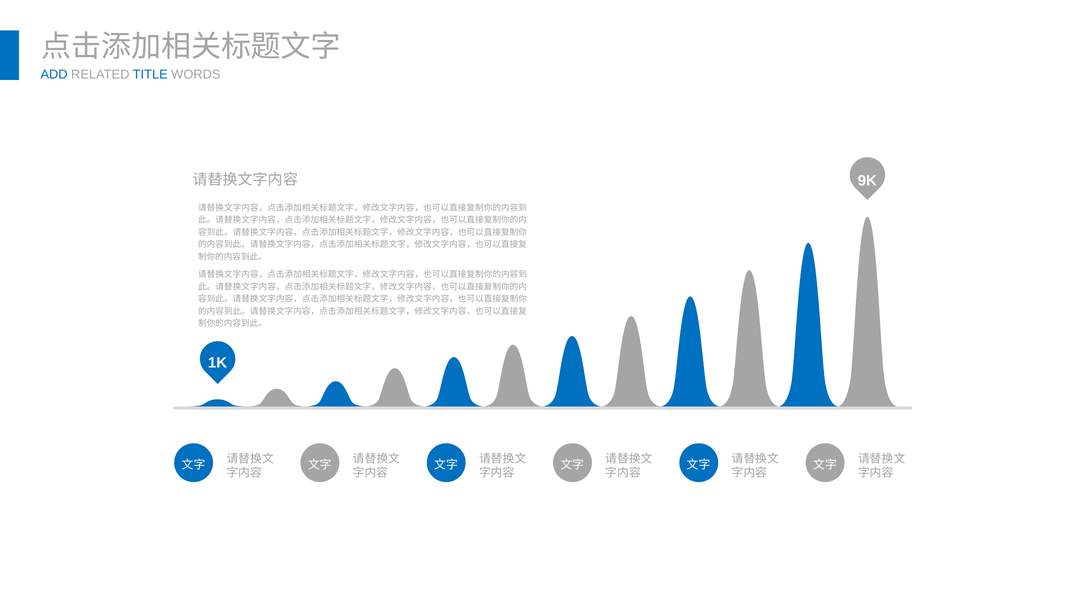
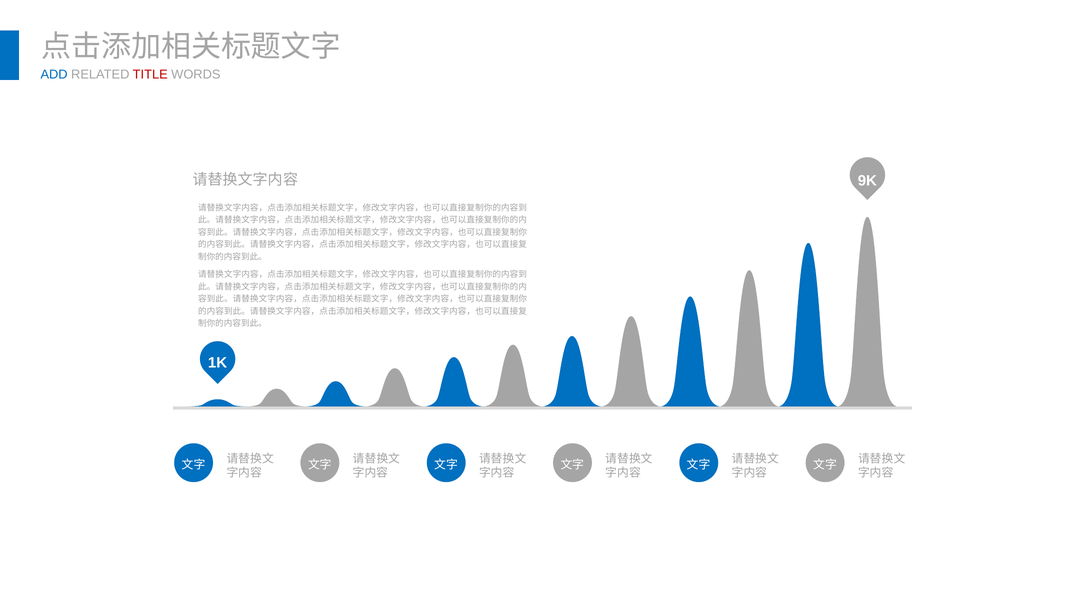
TITLE colour: blue -> red
